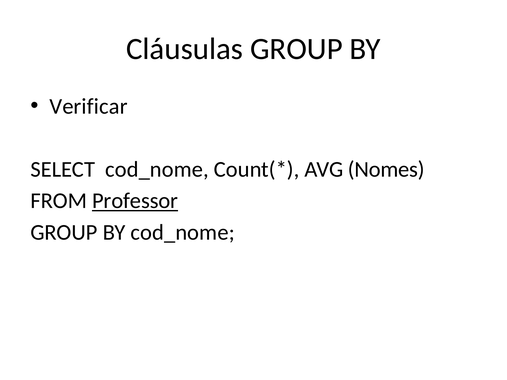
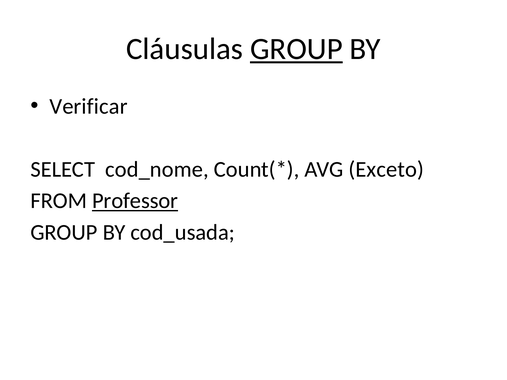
GROUP at (296, 49) underline: none -> present
Nomes: Nomes -> Exceto
BY cod_nome: cod_nome -> cod_usada
